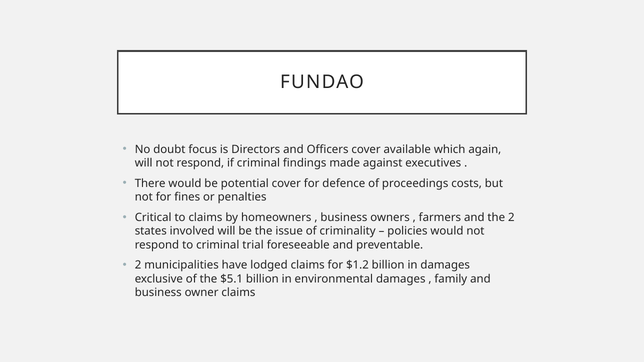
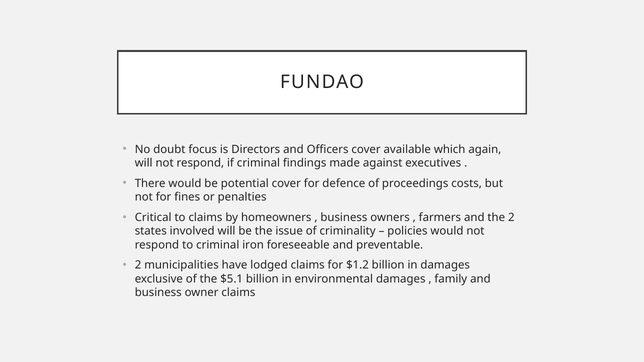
trial: trial -> iron
